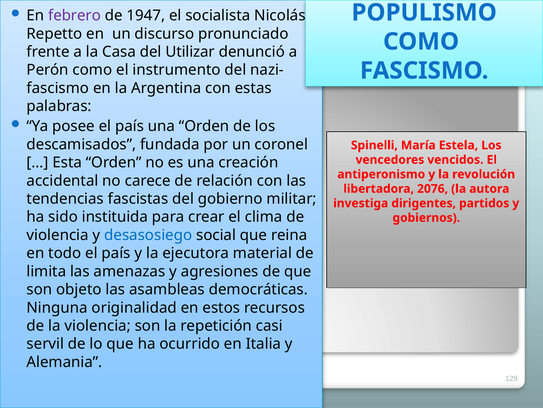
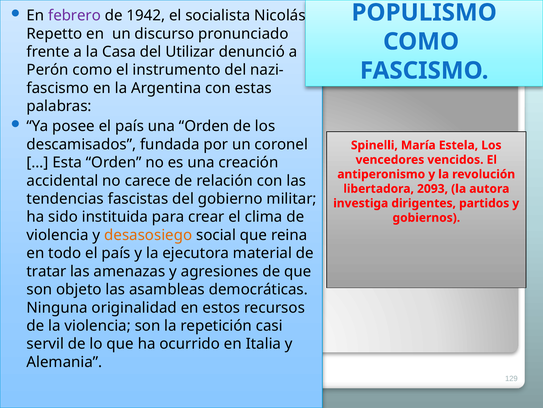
1947: 1947 -> 1942
2076: 2076 -> 2093
desasosiego colour: blue -> orange
limita: limita -> tratar
